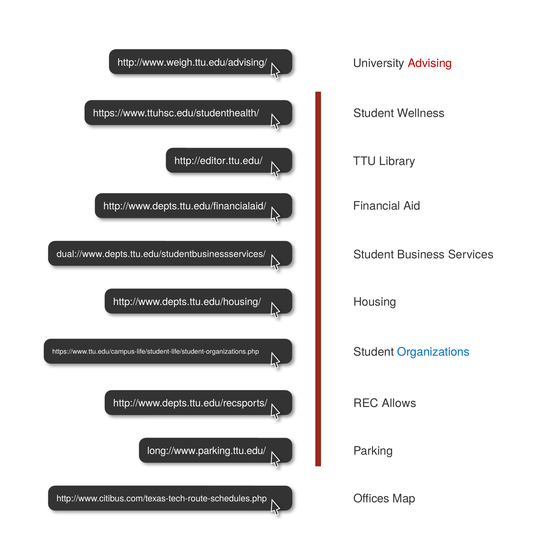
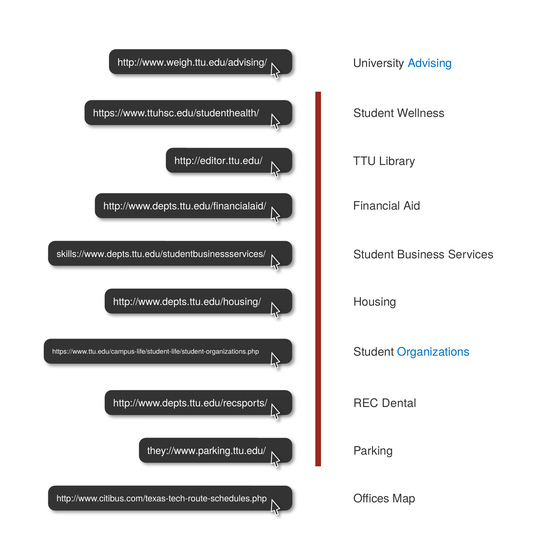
Advising colour: red -> blue
dual://www.depts.ttu.edu/studentbusinessservices/: dual://www.depts.ttu.edu/studentbusinessservices/ -> skills://www.depts.ttu.edu/studentbusinessservices/
Allows: Allows -> Dental
long://www.parking.ttu.edu/: long://www.parking.ttu.edu/ -> they://www.parking.ttu.edu/
